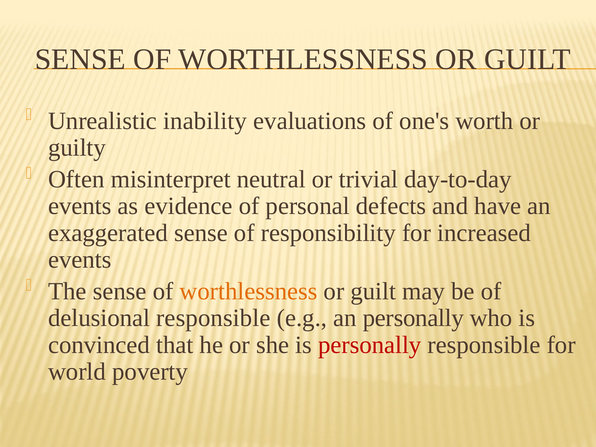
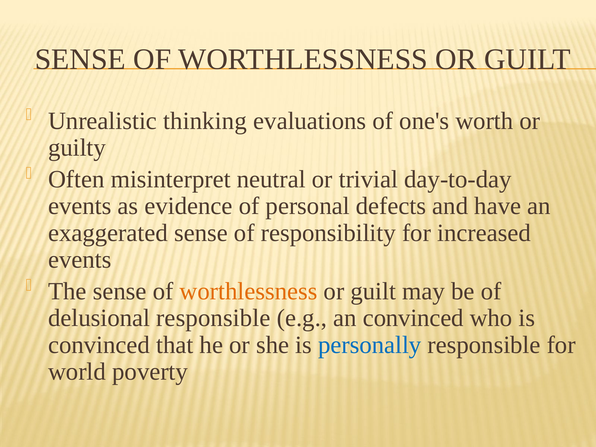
inability: inability -> thinking
an personally: personally -> convinced
personally at (370, 345) colour: red -> blue
